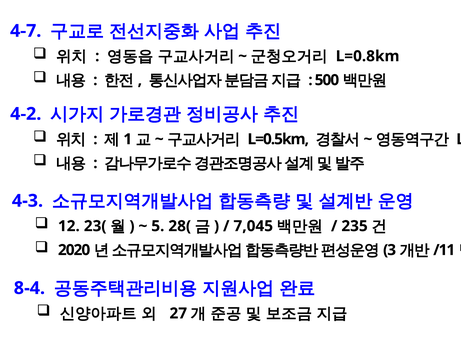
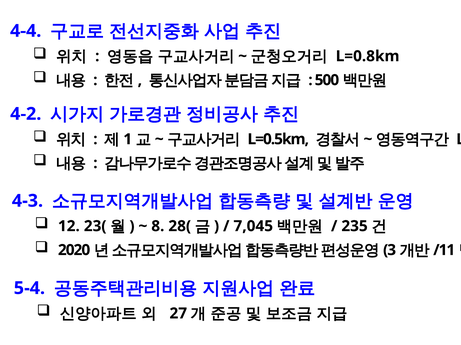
4-7: 4-7 -> 4-4
5: 5 -> 8
8-4: 8-4 -> 5-4
